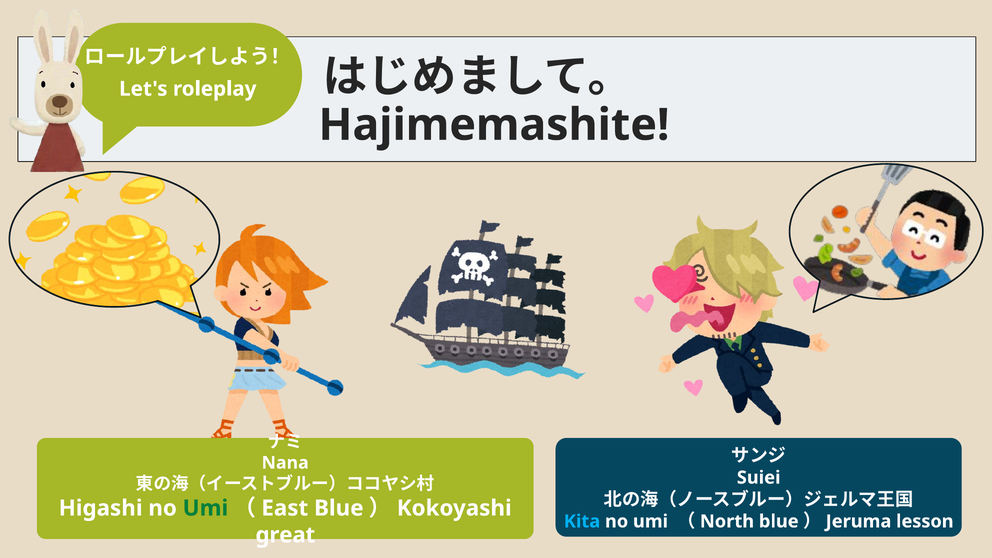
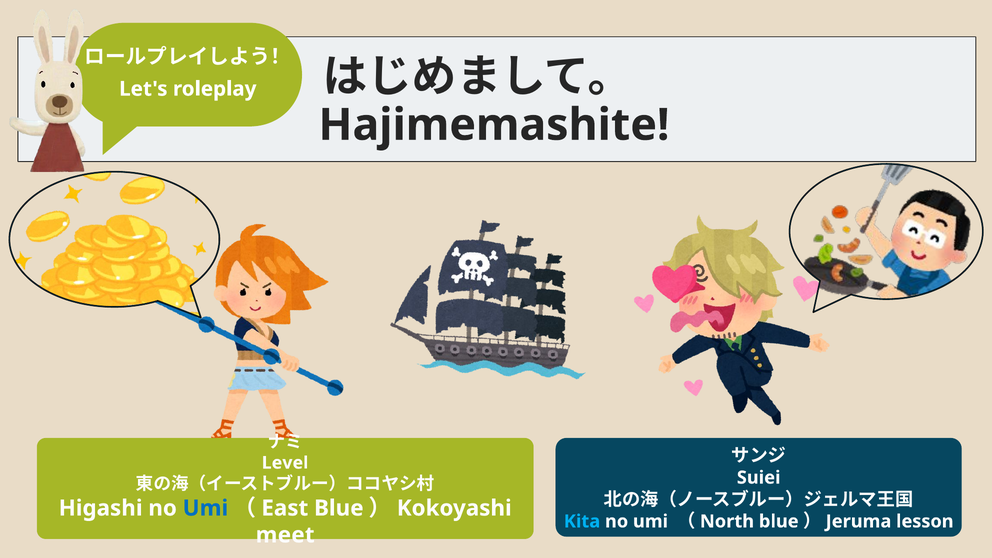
Nana: Nana -> Level
Umi at (205, 508) colour: green -> blue
great: great -> meet
